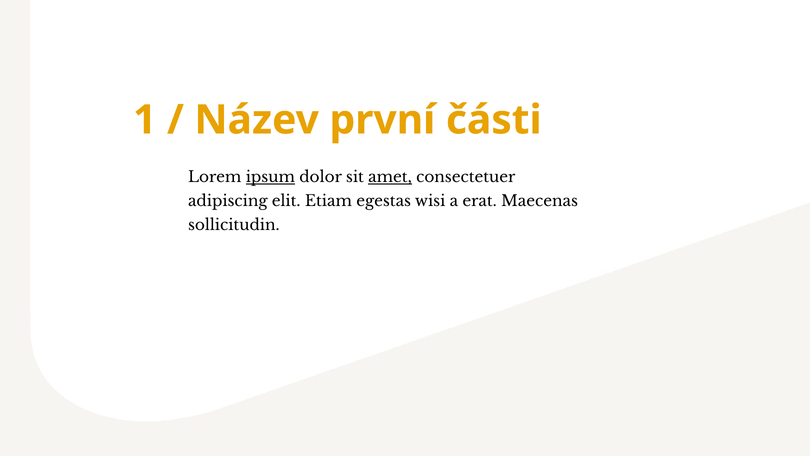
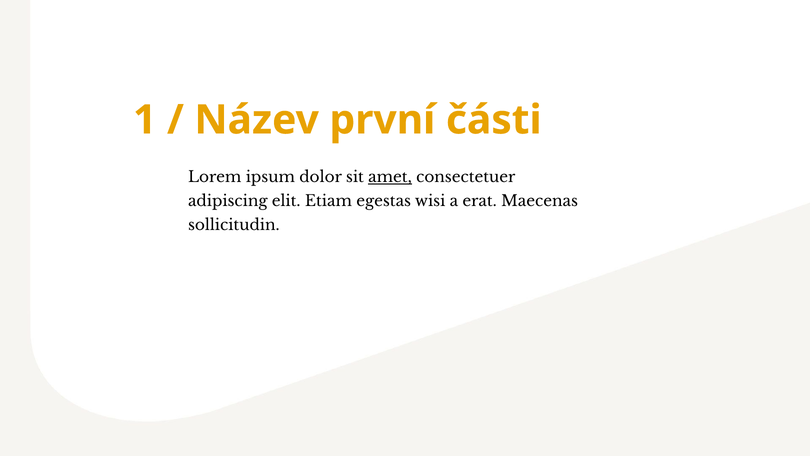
ipsum underline: present -> none
